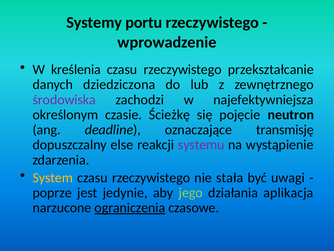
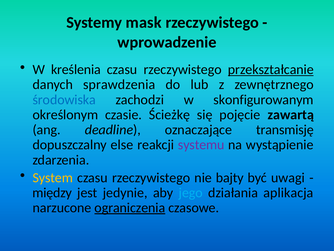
portu: portu -> mask
przekształcanie underline: none -> present
dziedziczona: dziedziczona -> sprawdzenia
środowiska colour: purple -> blue
najefektywniejsza: najefektywniejsza -> skonfigurowanym
neutron: neutron -> zawartą
stała: stała -> bajty
poprze: poprze -> między
jego colour: light green -> light blue
